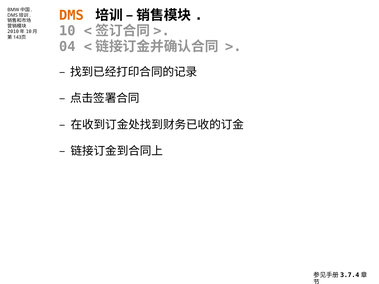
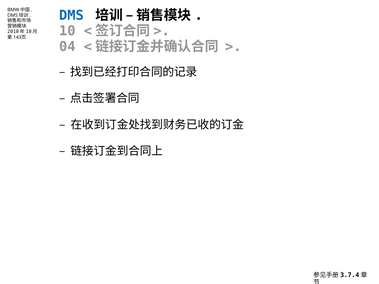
DMS colour: orange -> blue
